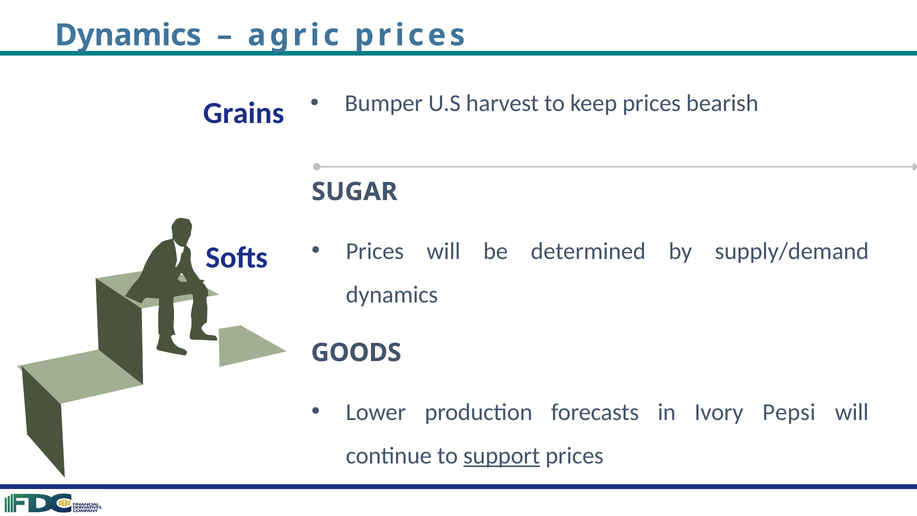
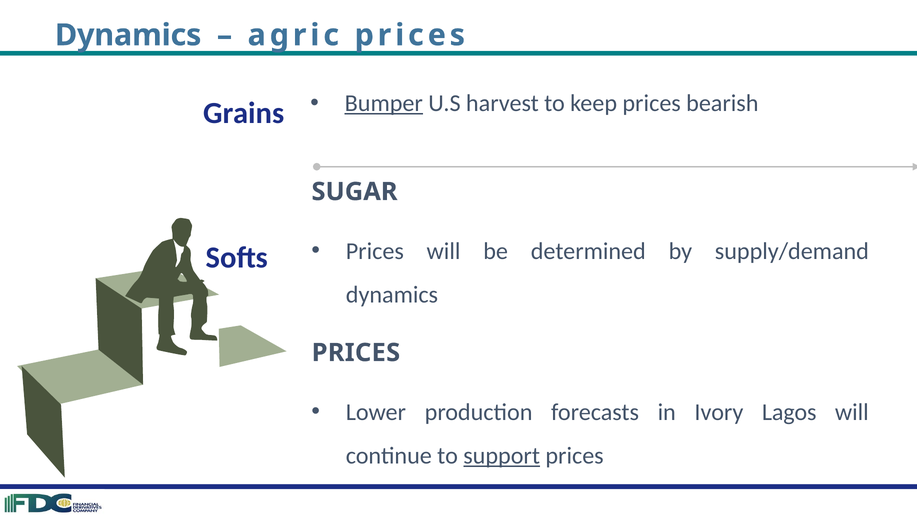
Bumper underline: none -> present
GOODS at (356, 353): GOODS -> PRICES
Pepsi: Pepsi -> Lagos
